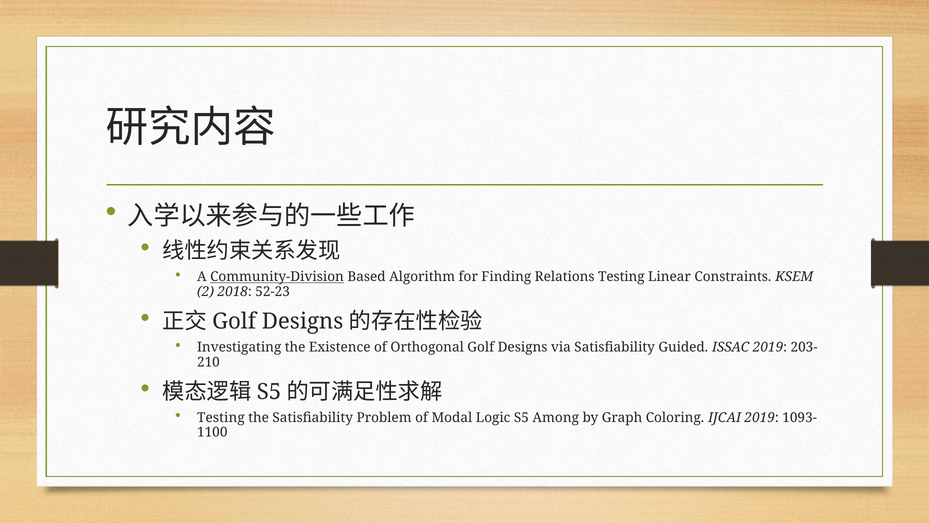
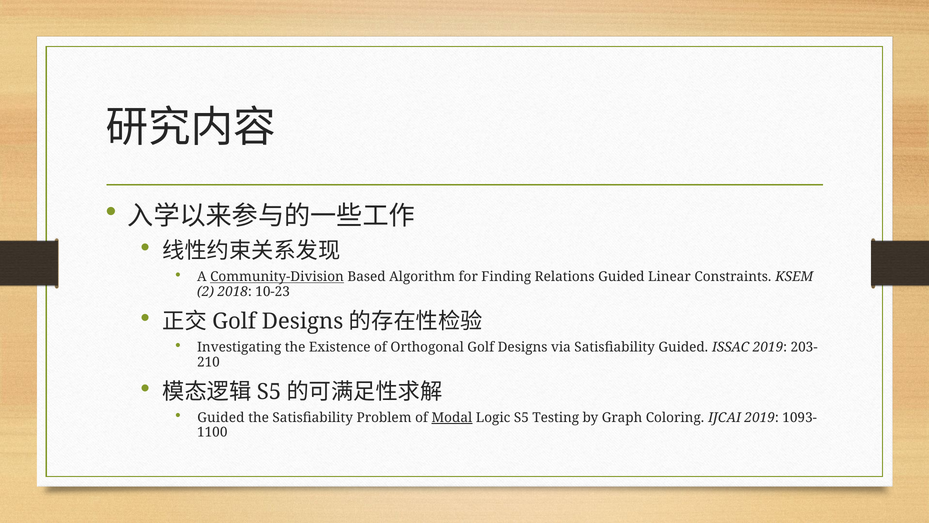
Relations Testing: Testing -> Guided
52-23: 52-23 -> 10-23
Testing at (221, 417): Testing -> Guided
Modal underline: none -> present
Among: Among -> Testing
